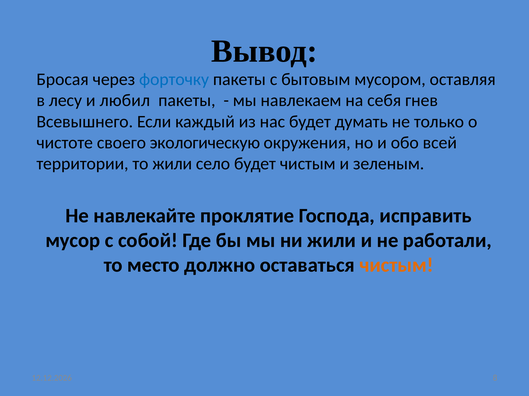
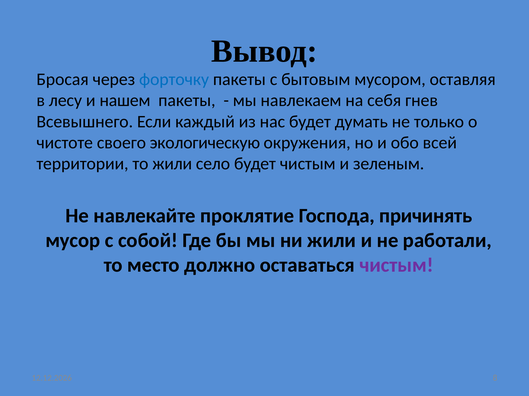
любил: любил -> нашем
исправить: исправить -> причинять
чистым at (397, 265) colour: orange -> purple
